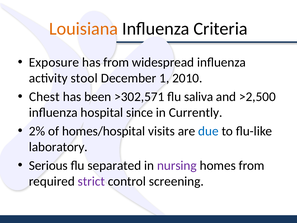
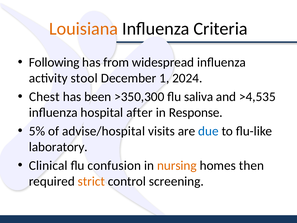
Exposure: Exposure -> Following
2010: 2010 -> 2024
>302,571: >302,571 -> >350,300
>2,500: >2,500 -> >4,535
since: since -> after
Currently: Currently -> Response
2%: 2% -> 5%
homes/hospital: homes/hospital -> advise/hospital
Serious: Serious -> Clinical
separated: separated -> confusion
nursing colour: purple -> orange
homes from: from -> then
strict colour: purple -> orange
